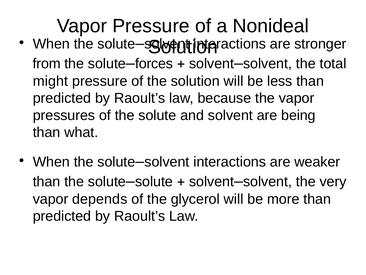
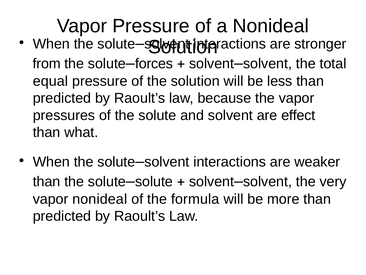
might: might -> equal
being: being -> effect
vapor depends: depends -> nonideal
glycerol: glycerol -> formula
